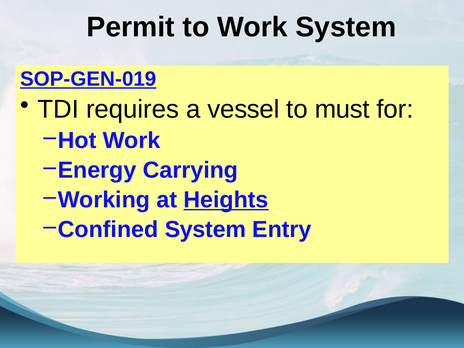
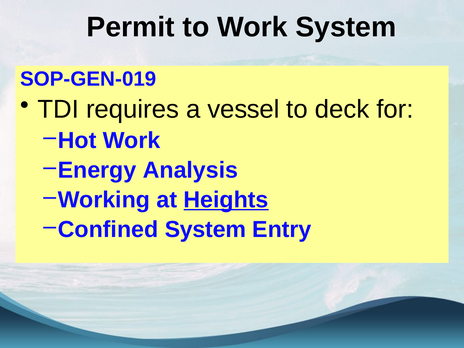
SOP-GEN-019 underline: present -> none
must: must -> deck
Carrying: Carrying -> Analysis
